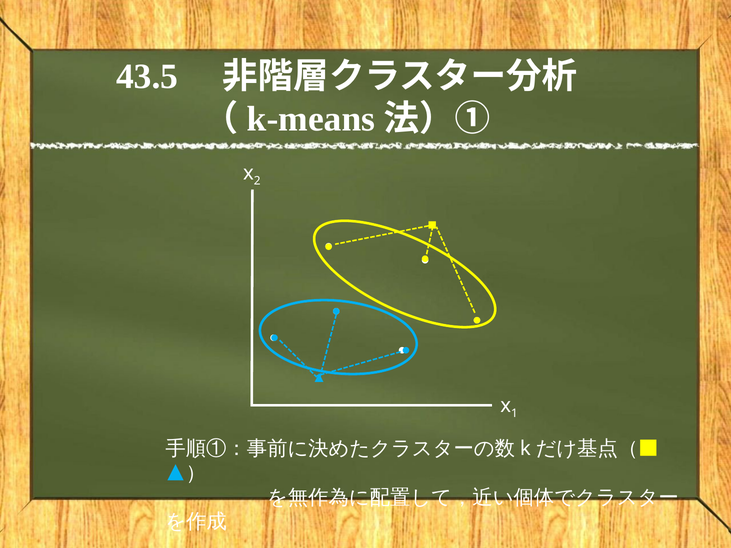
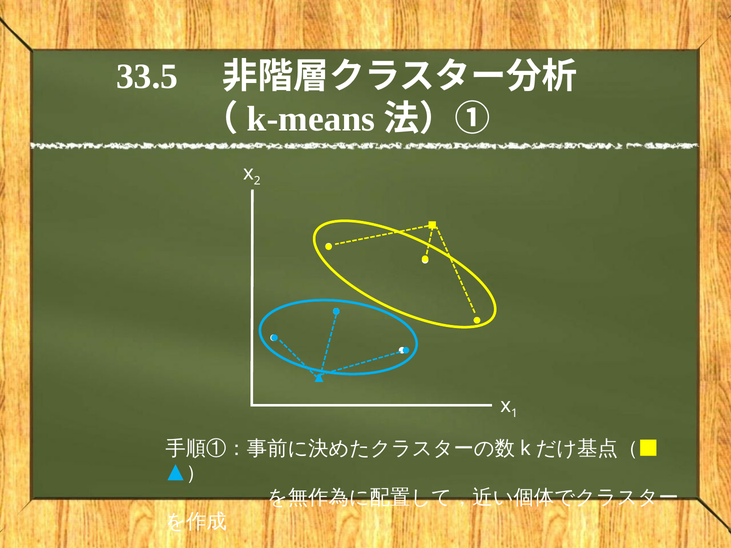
43.5: 43.5 -> 33.5
